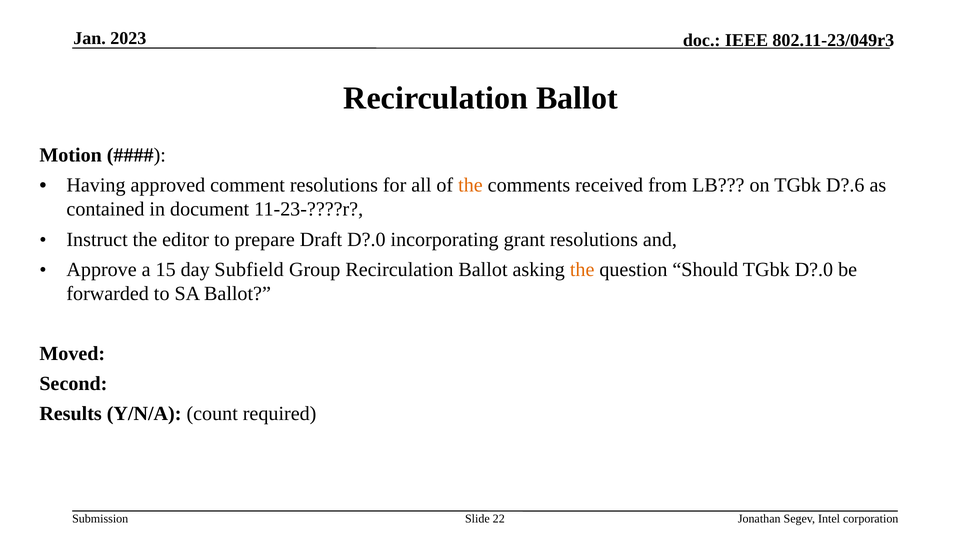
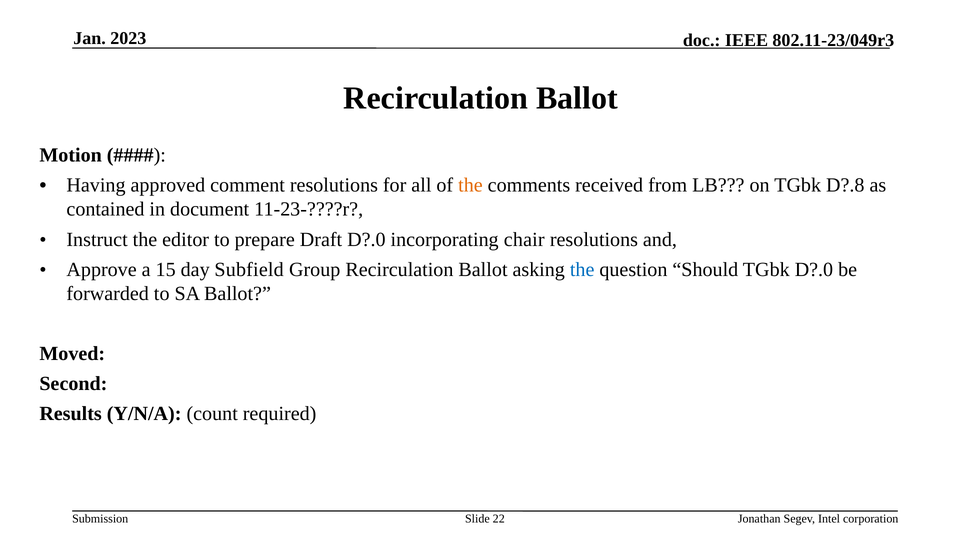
D?.6: D?.6 -> D?.8
grant: grant -> chair
the at (582, 270) colour: orange -> blue
